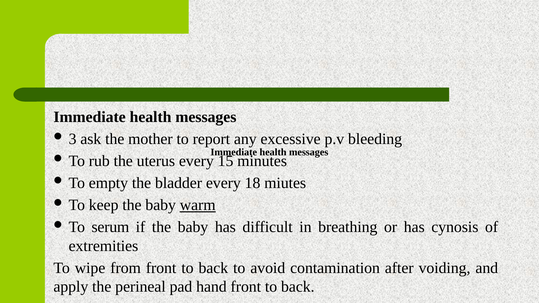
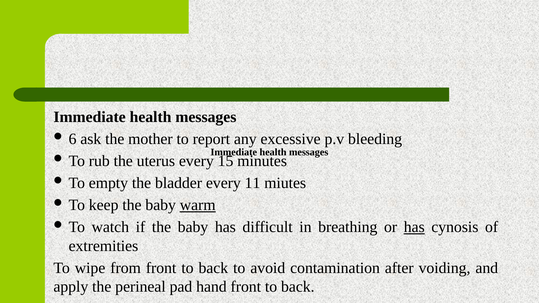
3: 3 -> 6
18: 18 -> 11
serum: serum -> watch
has at (414, 227) underline: none -> present
